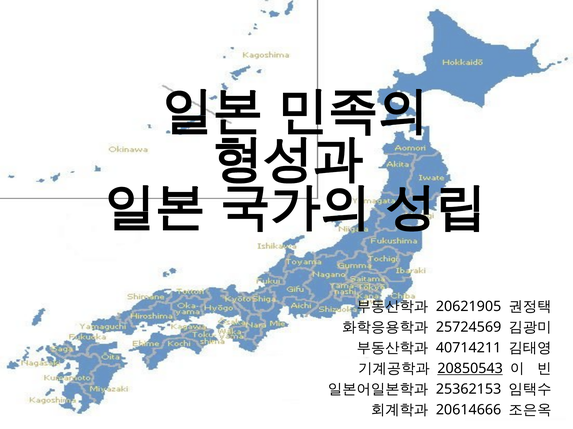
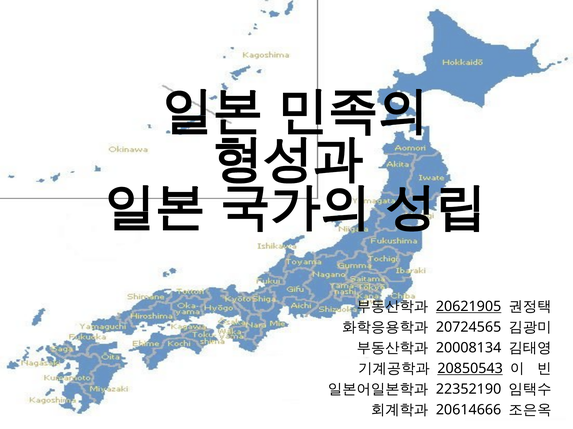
20621905 underline: none -> present
25724569: 25724569 -> 20724565
40714211: 40714211 -> 20008134
25362153: 25362153 -> 22352190
